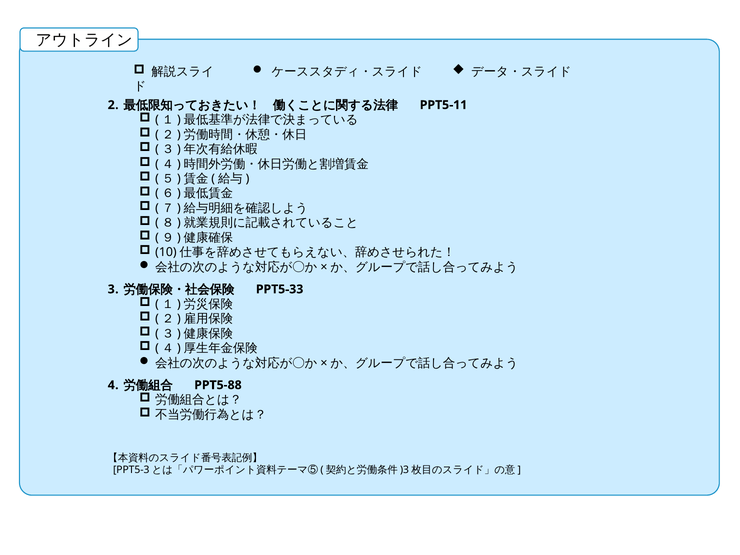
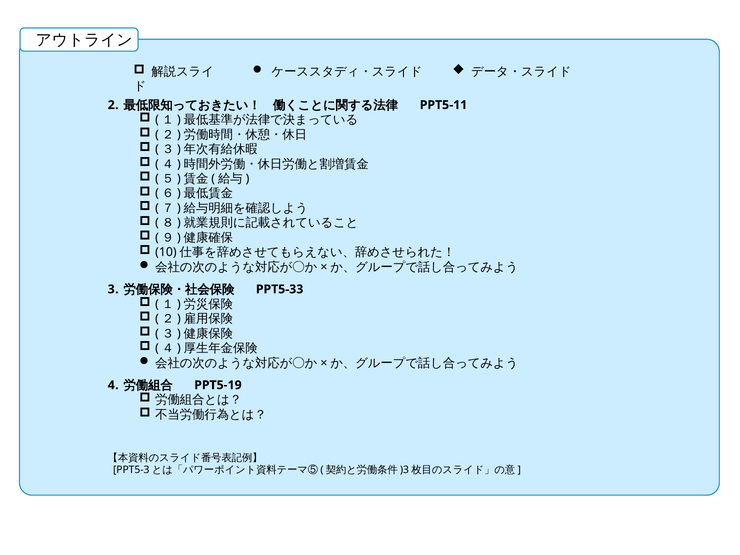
PPT5-88: PPT5-88 -> PPT5-19
